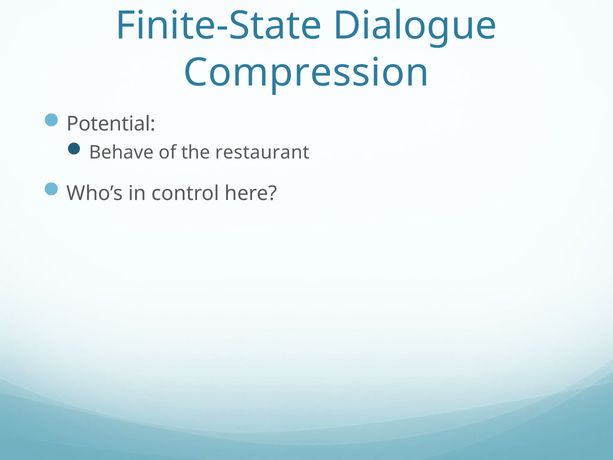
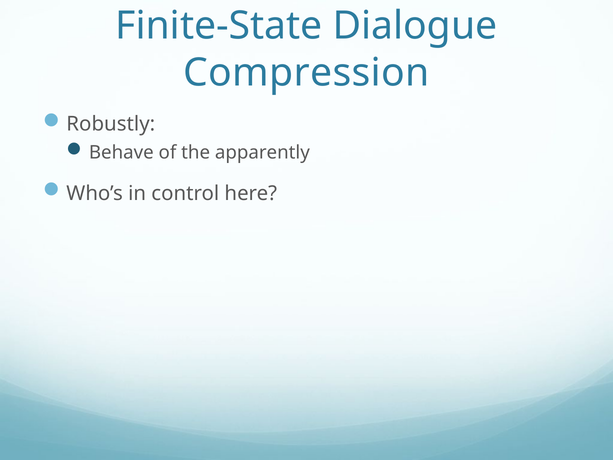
Potential: Potential -> Robustly
restaurant: restaurant -> apparently
